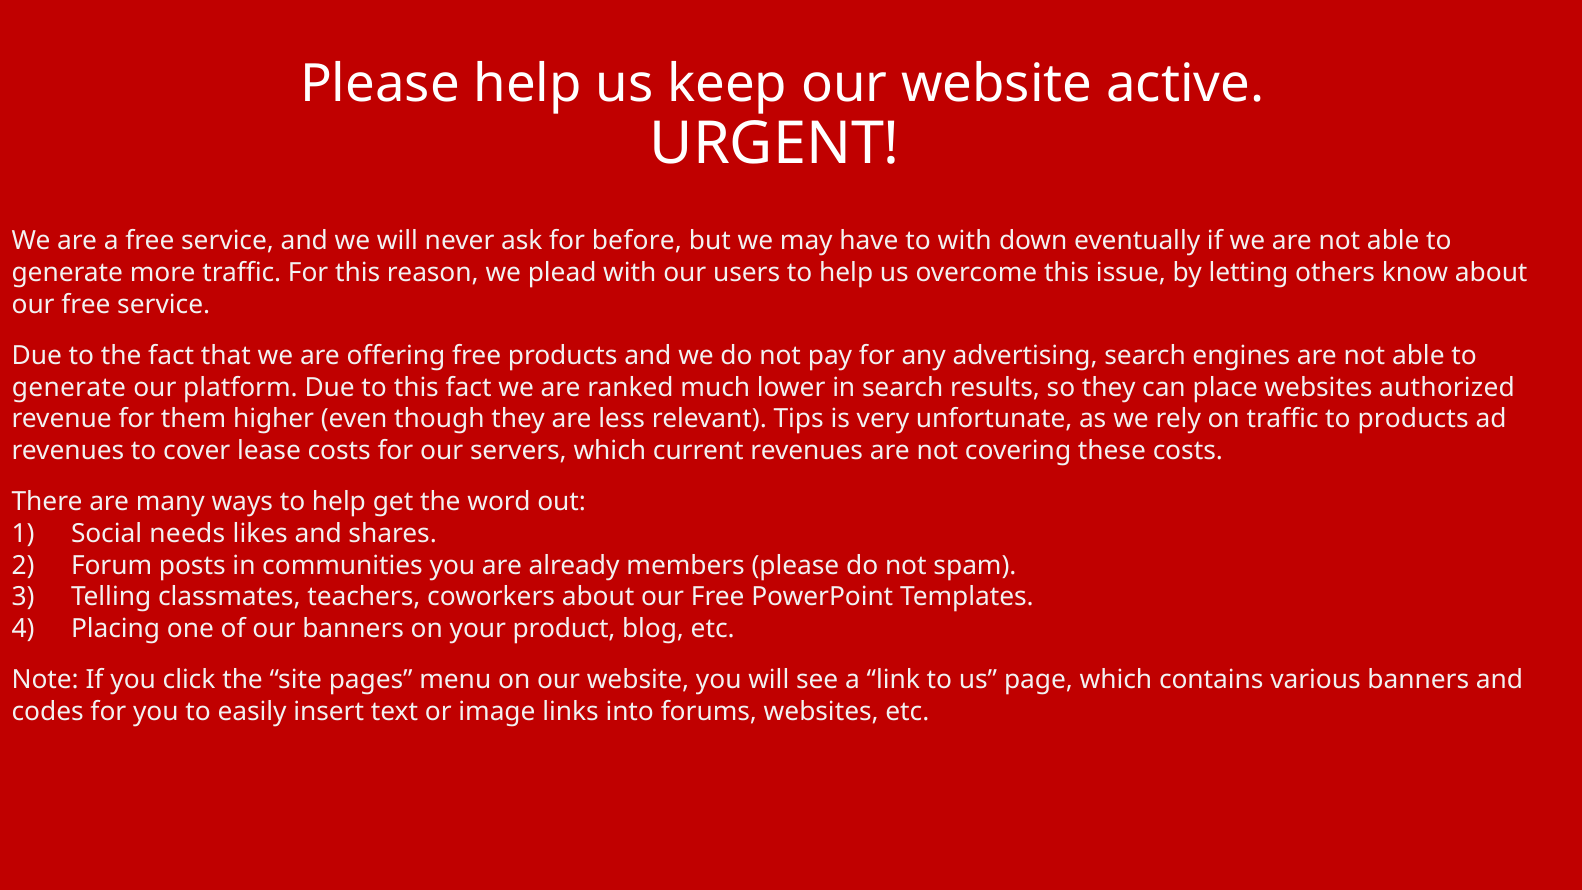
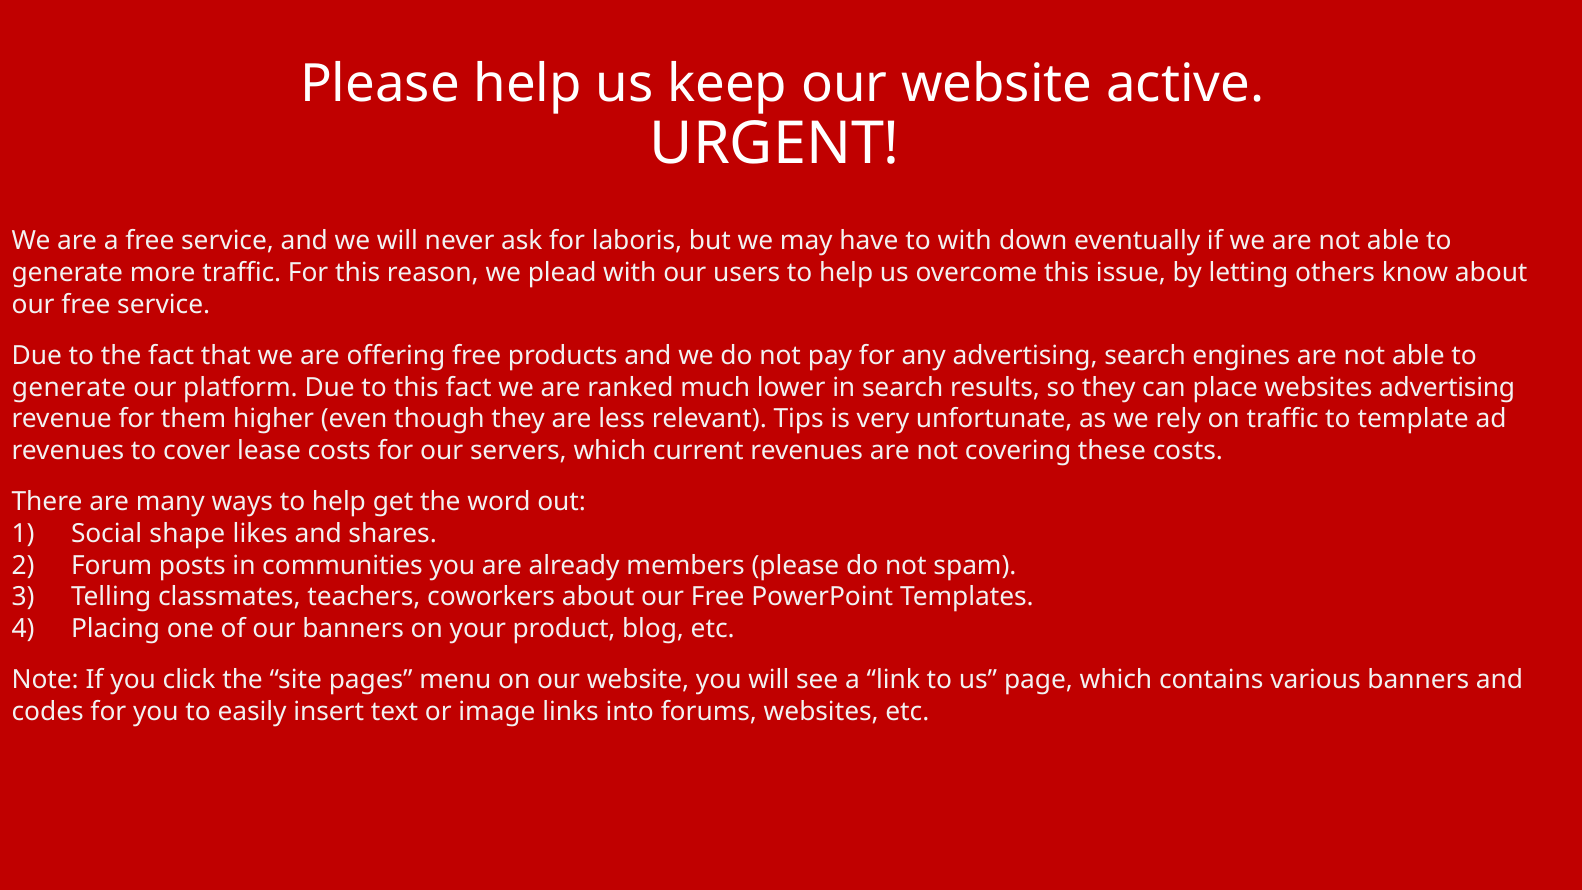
before: before -> laboris
websites authorized: authorized -> advertising
to products: products -> template
needs: needs -> shape
